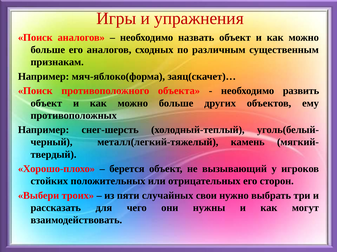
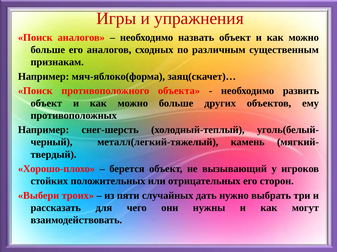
свои: свои -> дать
